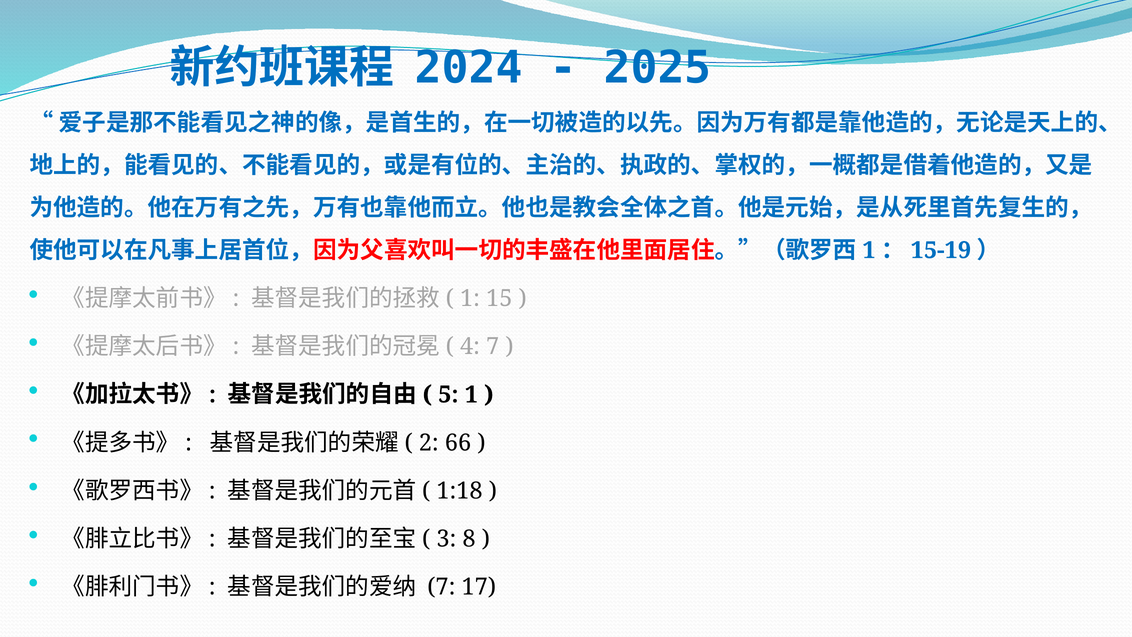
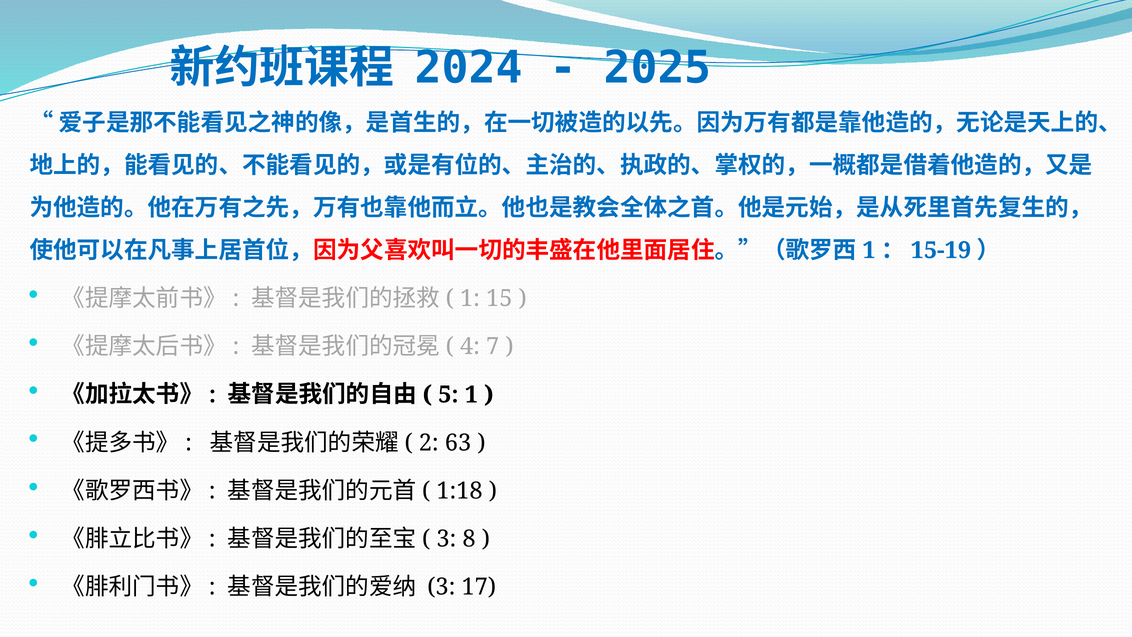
66: 66 -> 63
7 at (441, 587): 7 -> 3
